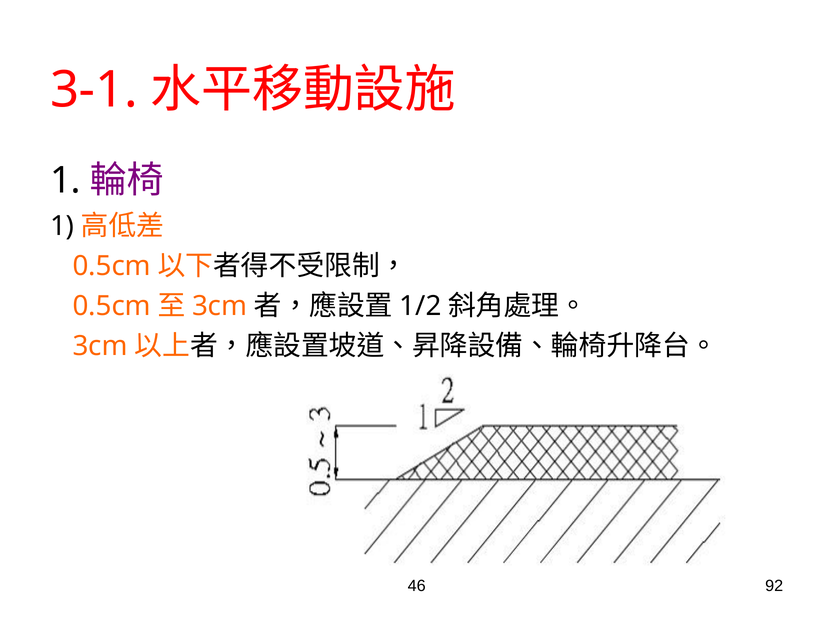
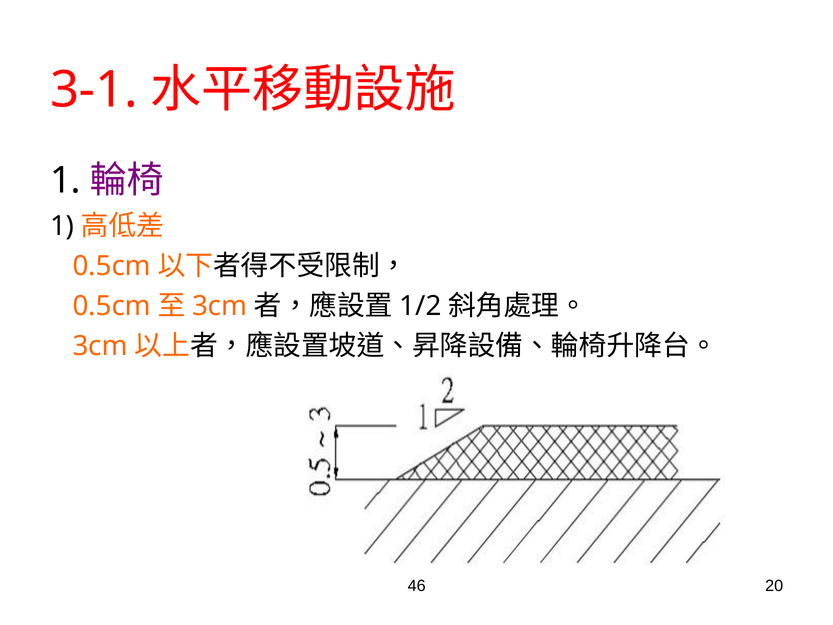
92: 92 -> 20
